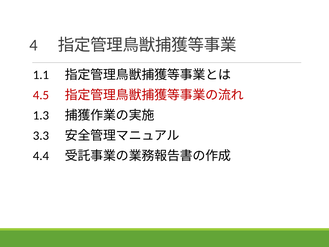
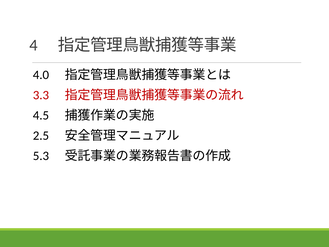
1.1: 1.1 -> 4.0
4.5: 4.5 -> 3.3
1.3: 1.3 -> 4.5
3.3: 3.3 -> 2.5
4.4: 4.4 -> 5.3
